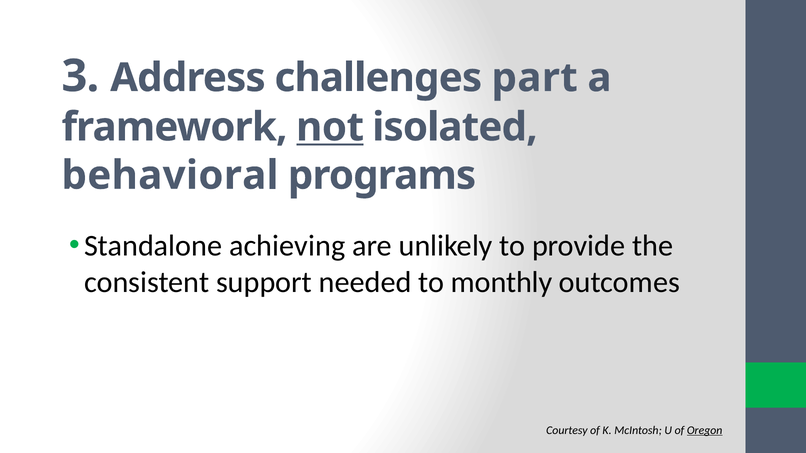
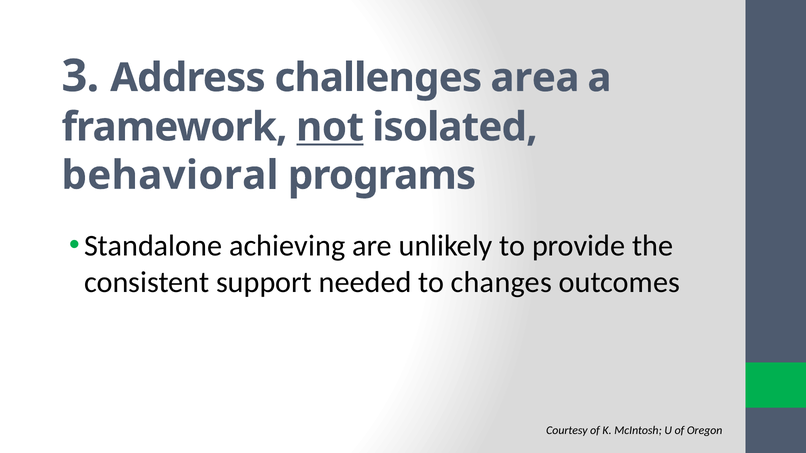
part: part -> area
monthly: monthly -> changes
Oregon underline: present -> none
